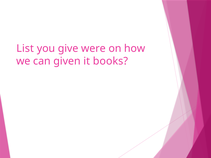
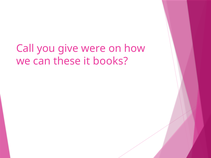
List: List -> Call
given: given -> these
